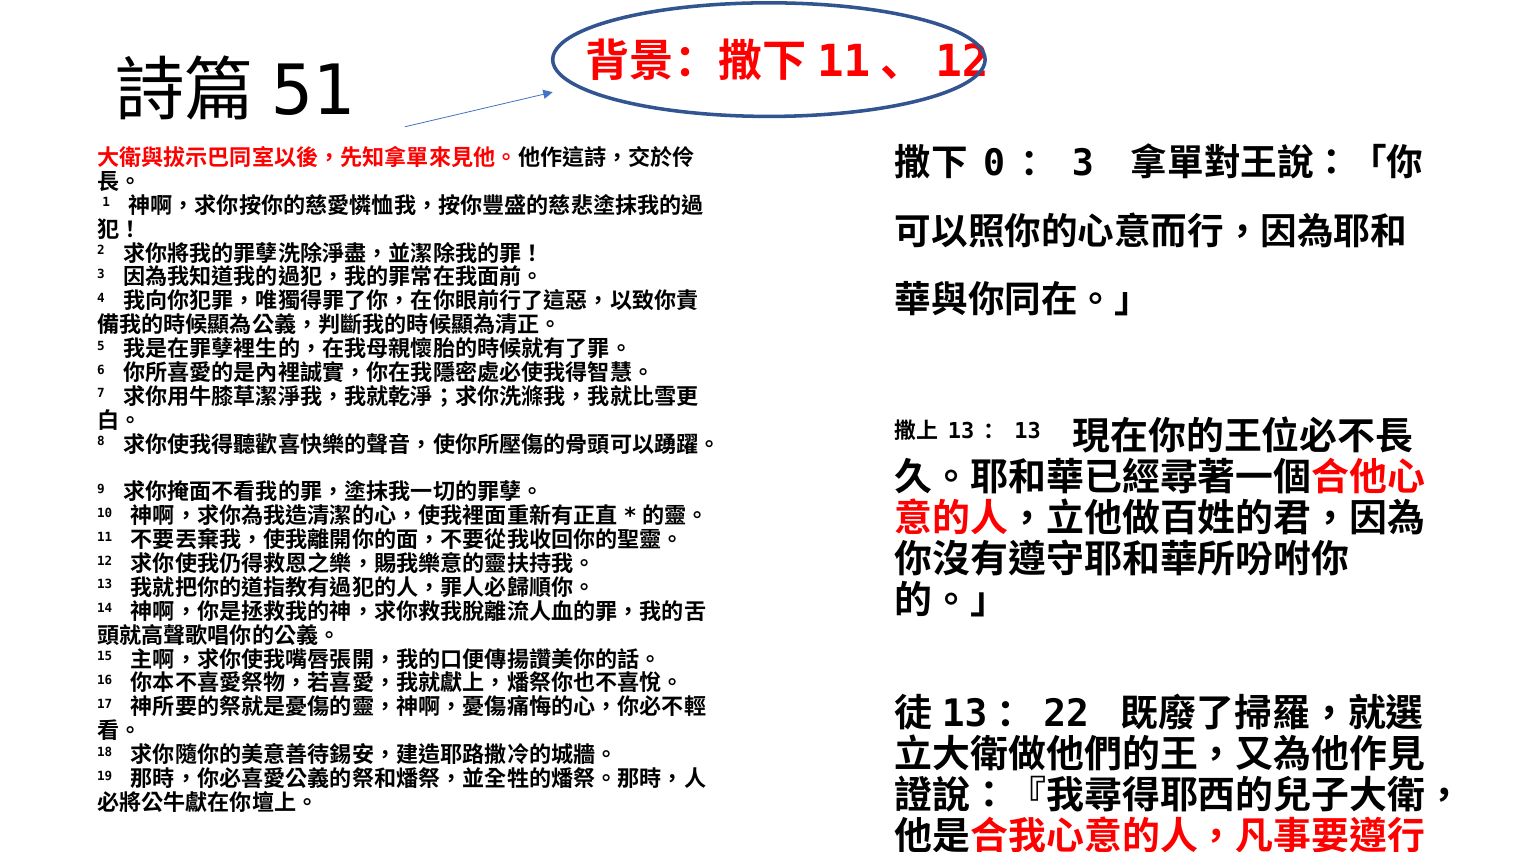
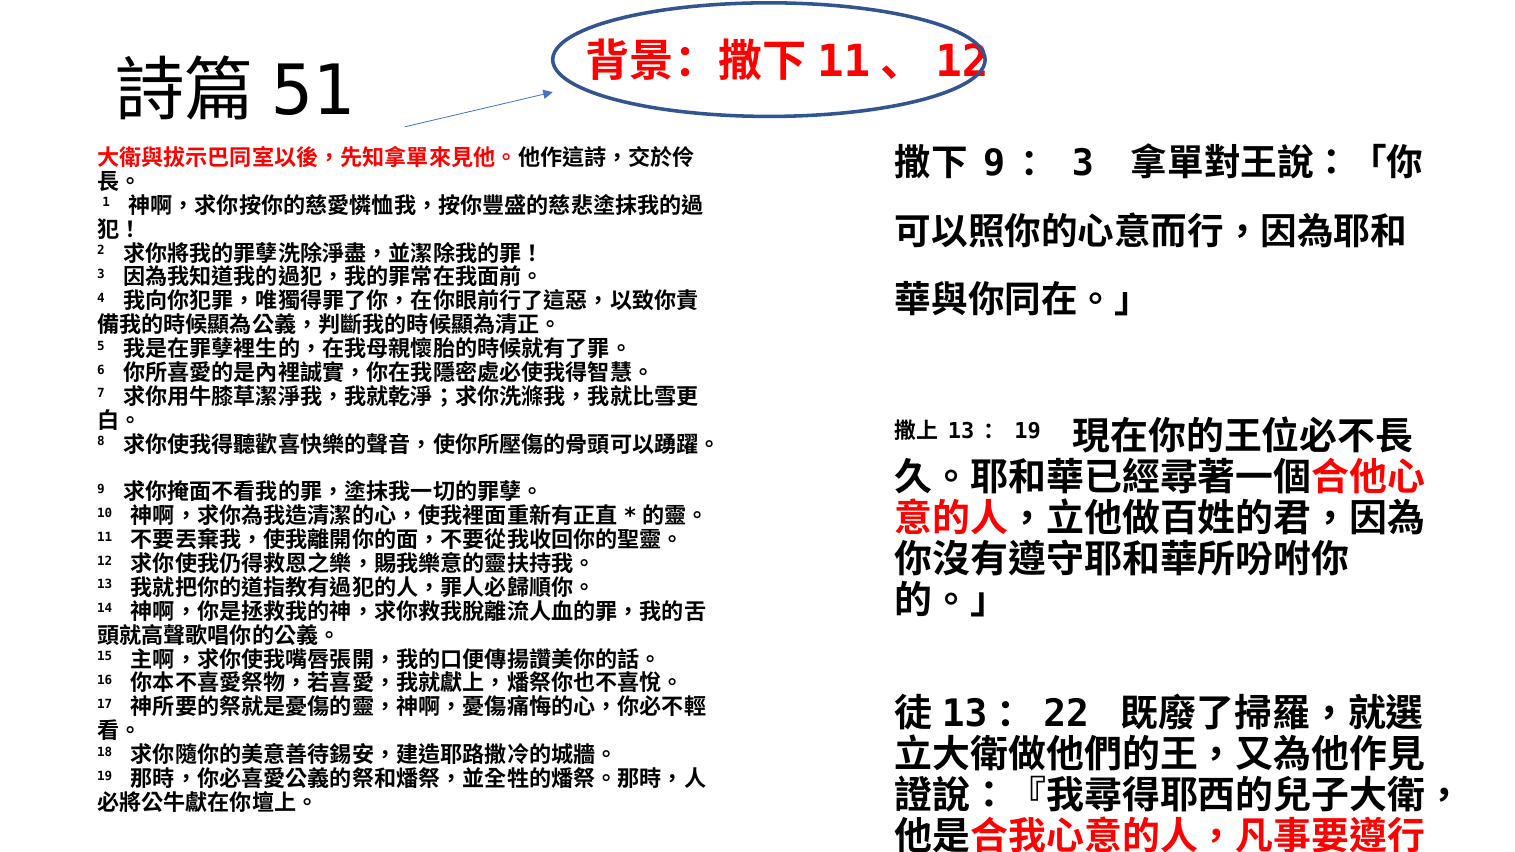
0 at (994, 164): 0 -> 9
13 at (1028, 431): 13 -> 19
